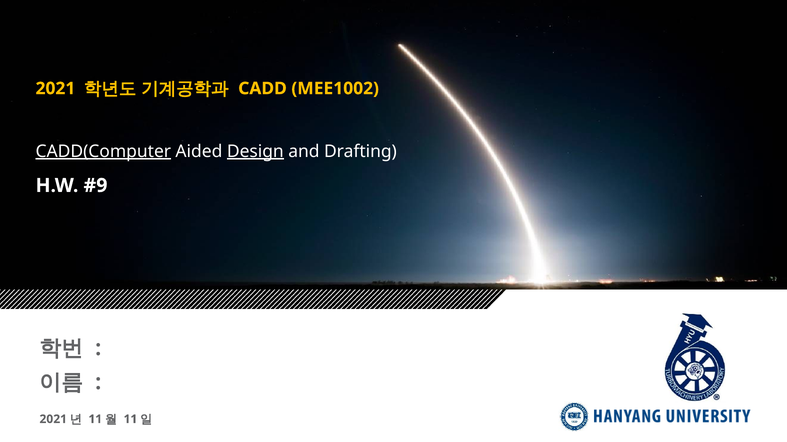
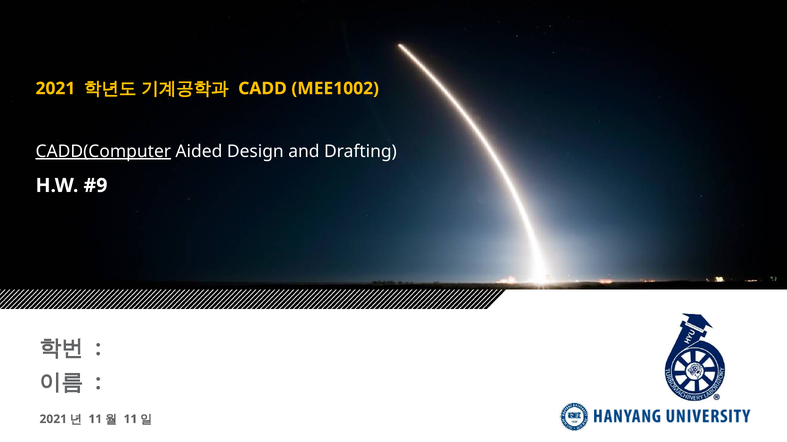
Design underline: present -> none
